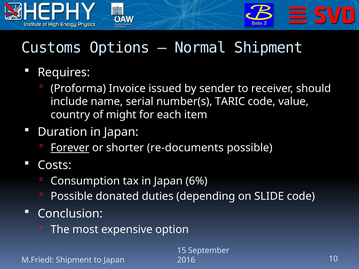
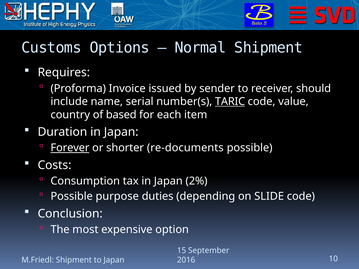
TARIC underline: none -> present
might: might -> based
6%: 6% -> 2%
donated: donated -> purpose
